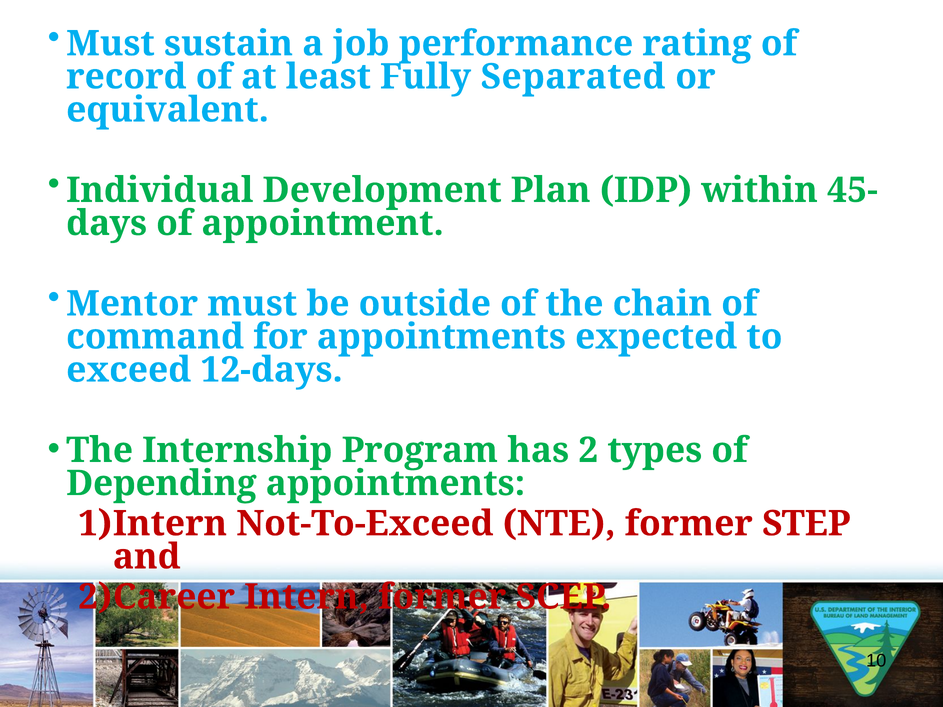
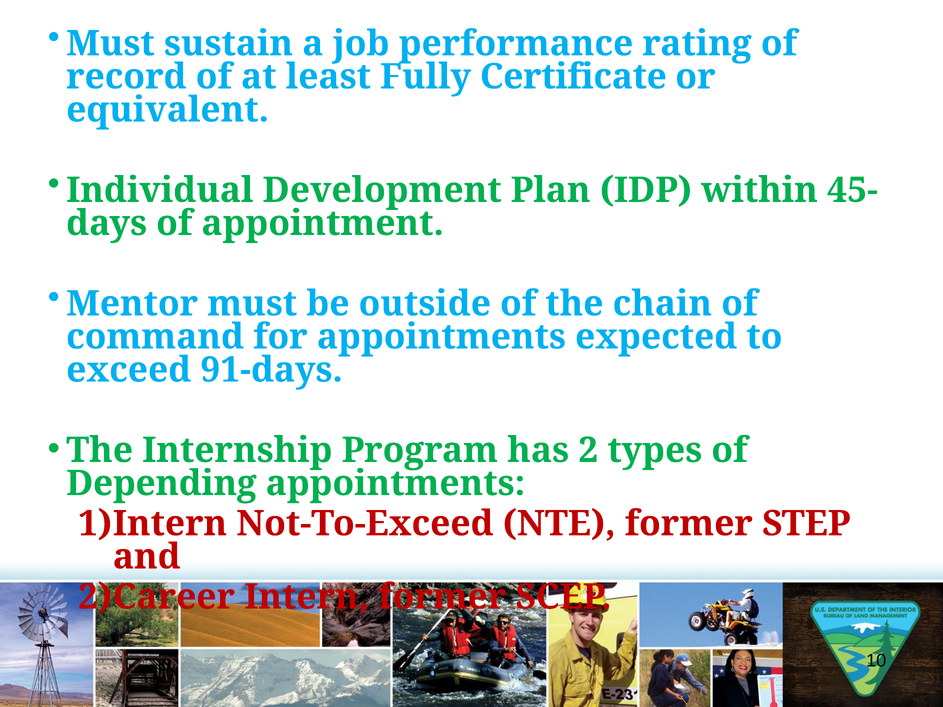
Separated: Separated -> Certificate
12-days: 12-days -> 91-days
